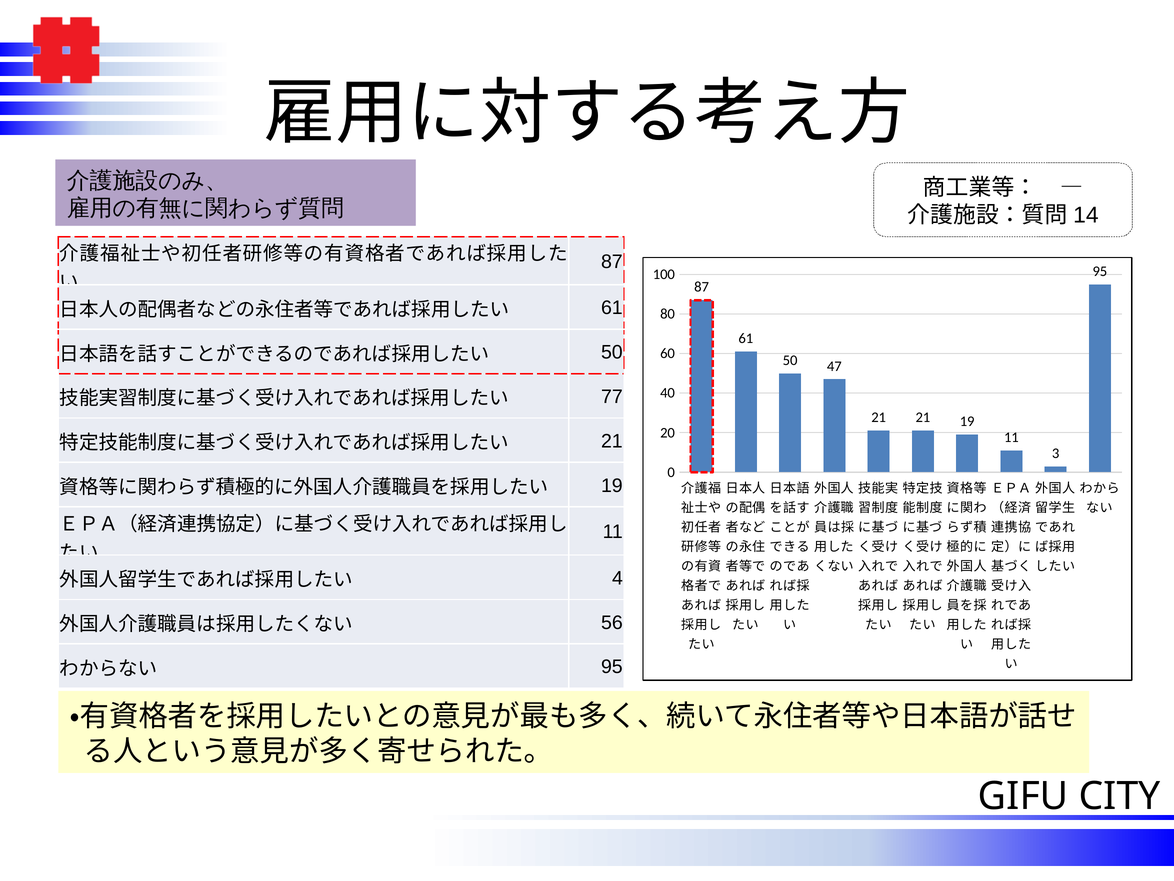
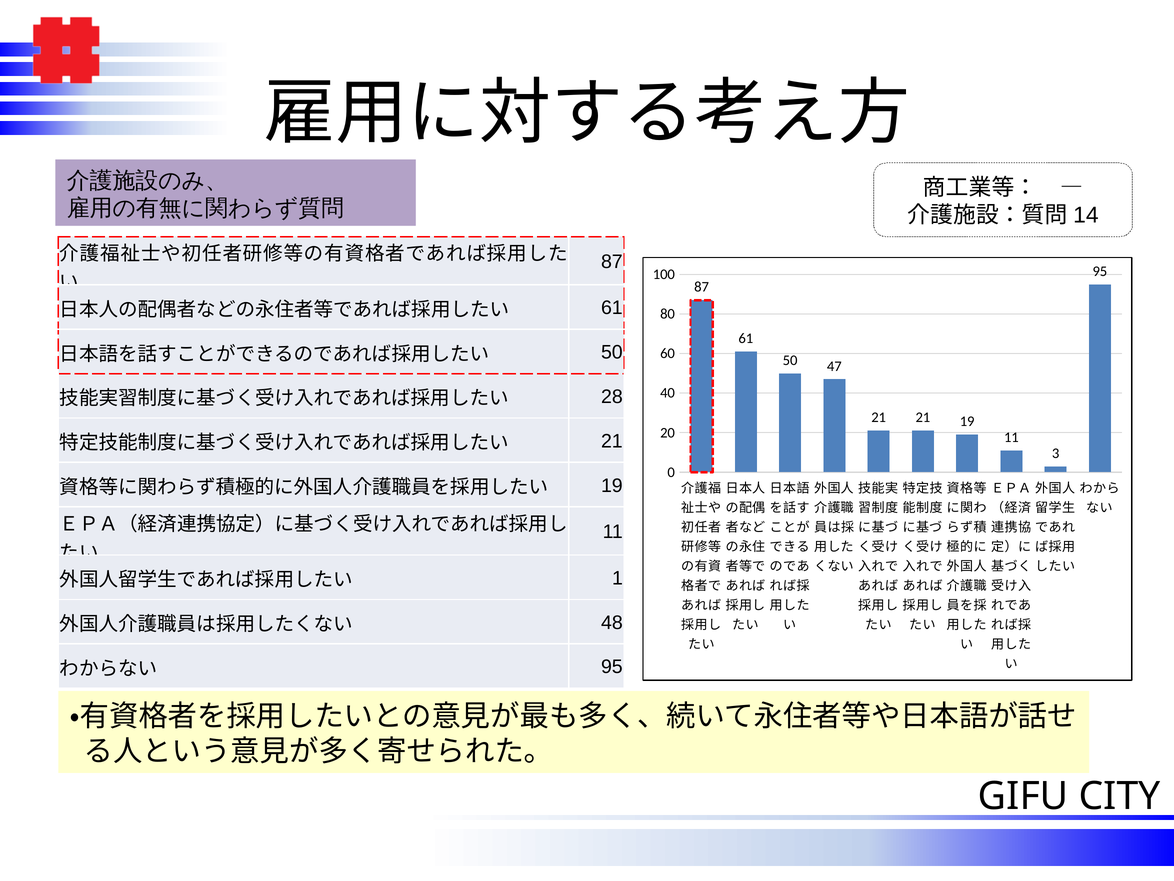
77: 77 -> 28
4: 4 -> 1
56: 56 -> 48
